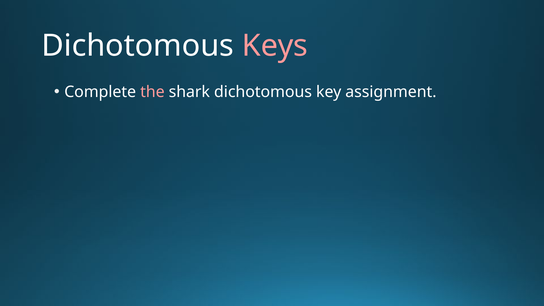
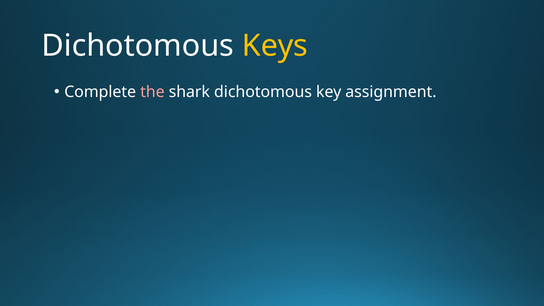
Keys colour: pink -> yellow
